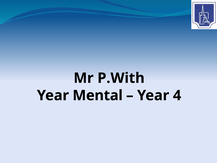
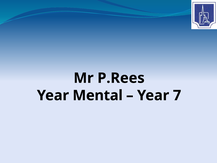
P.With: P.With -> P.Rees
4: 4 -> 7
